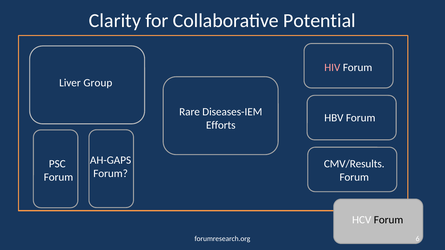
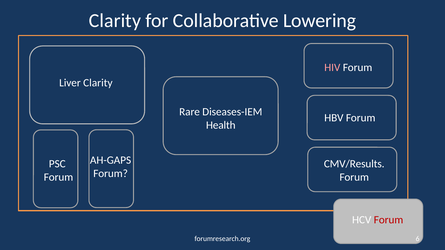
Potential: Potential -> Lowering
Liver Group: Group -> Clarity
Efforts: Efforts -> Health
Forum at (389, 220) colour: black -> red
